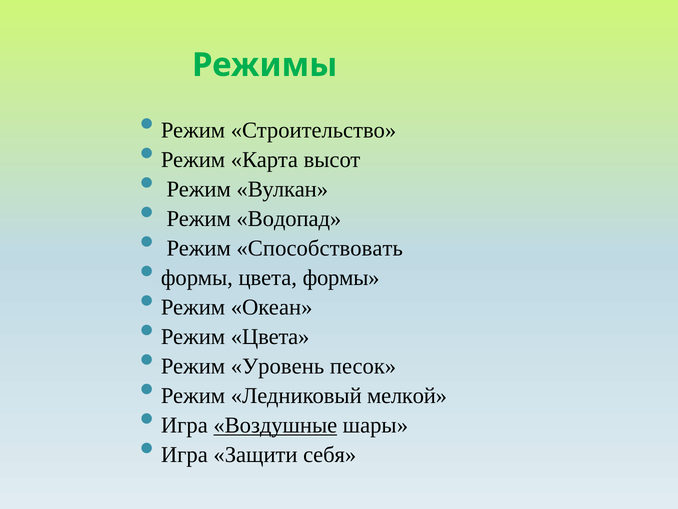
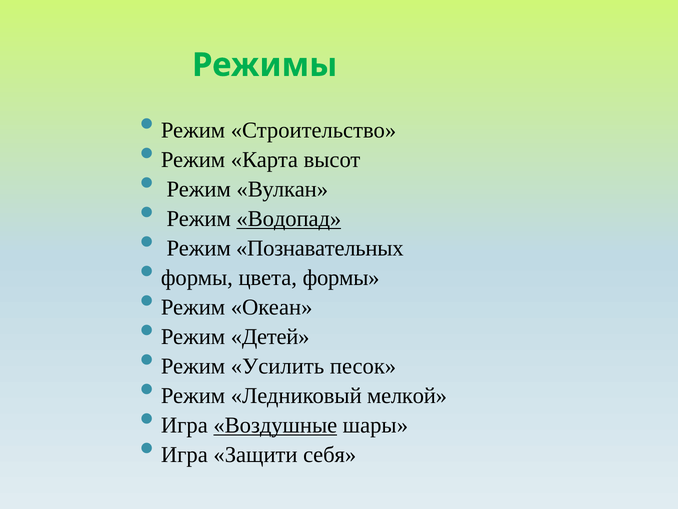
Водопад underline: none -> present
Способствовать: Способствовать -> Познавательных
Режим Цвета: Цвета -> Детей
Уровень: Уровень -> Усилить
